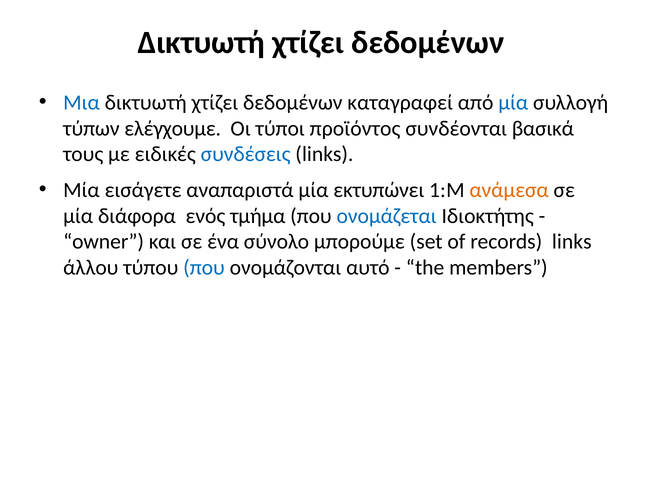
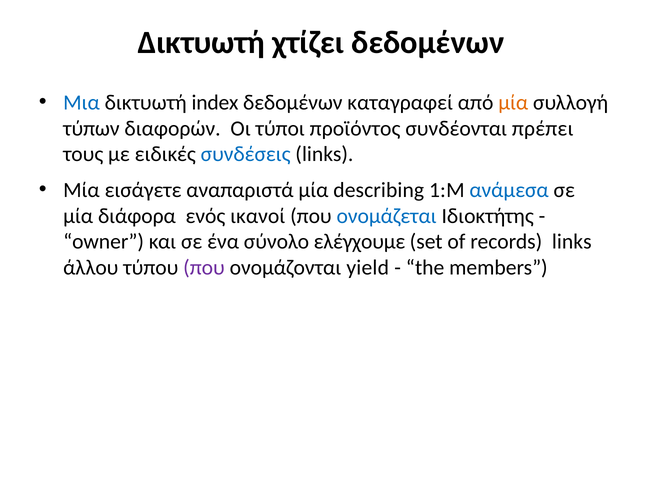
χτίζει at (215, 103): χτίζει -> index
μία at (513, 103) colour: blue -> orange
ελέγχουμε: ελέγχουμε -> διαφορών
βασικά: βασικά -> πρέπει
εκτυπώνει: εκτυπώνει -> describing
ανάμεσα colour: orange -> blue
τμήμα: τμήμα -> ικανοί
μπορούμε: μπορούμε -> ελέγχουμε
που at (204, 268) colour: blue -> purple
αυτό: αυτό -> yield
